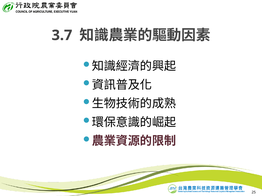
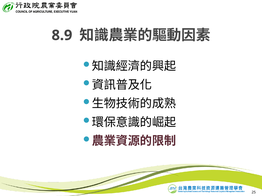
3.7: 3.7 -> 8.9
